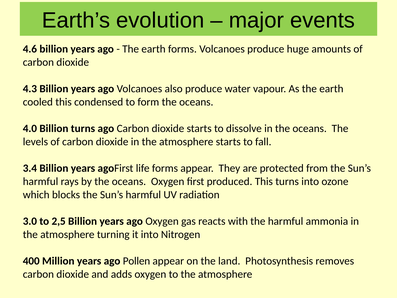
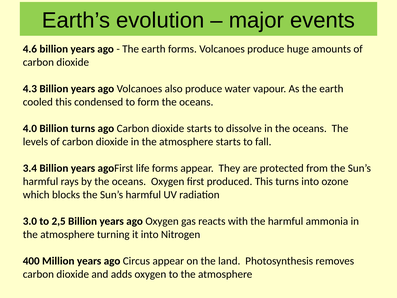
Pollen: Pollen -> Circus
